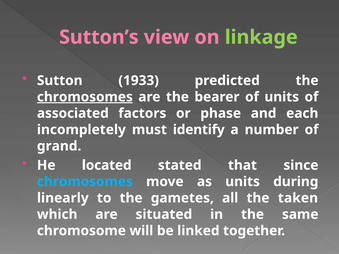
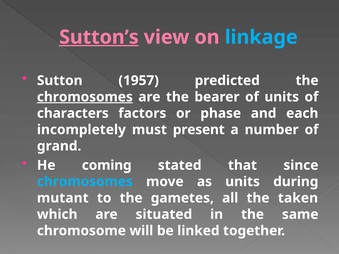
Sutton’s underline: none -> present
linkage colour: light green -> light blue
1933: 1933 -> 1957
associated: associated -> characters
identify: identify -> present
located: located -> coming
linearly: linearly -> mutant
